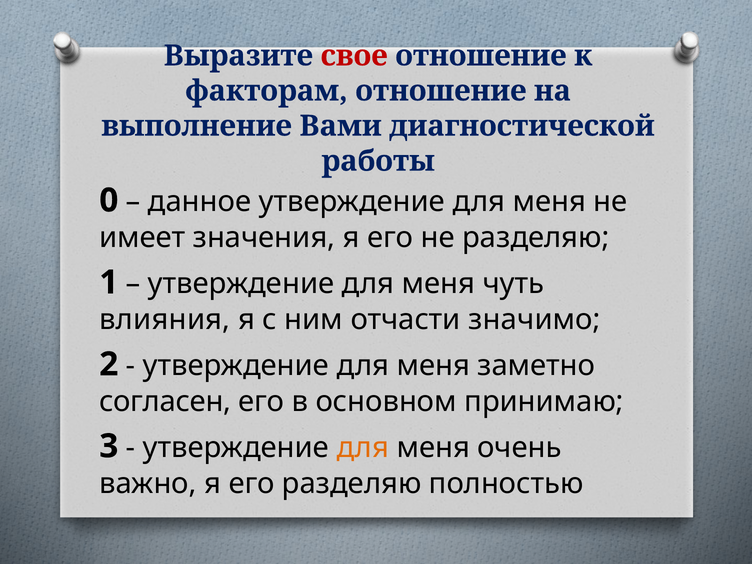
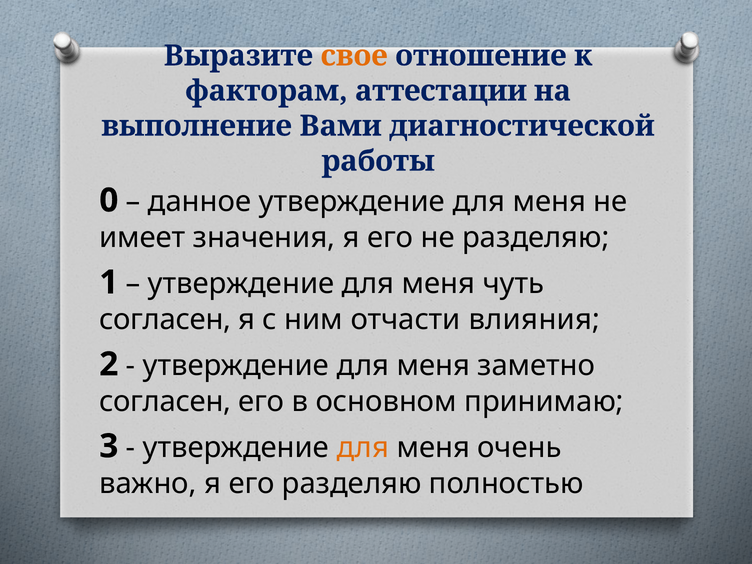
свое colour: red -> orange
факторам отношение: отношение -> аттестации
влияния at (165, 320): влияния -> согласен
значимо: значимо -> влияния
